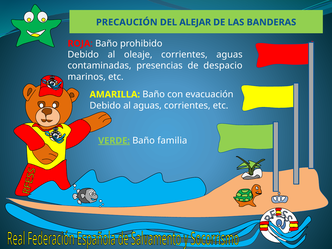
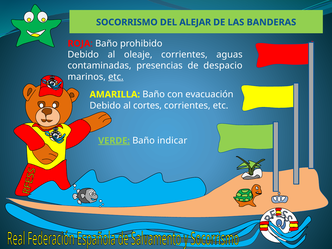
PRECAUCIÓN: PRECAUCIÓN -> SOCORRISMO
etc at (116, 77) underline: none -> present
al aguas: aguas -> cortes
familia: familia -> indicar
